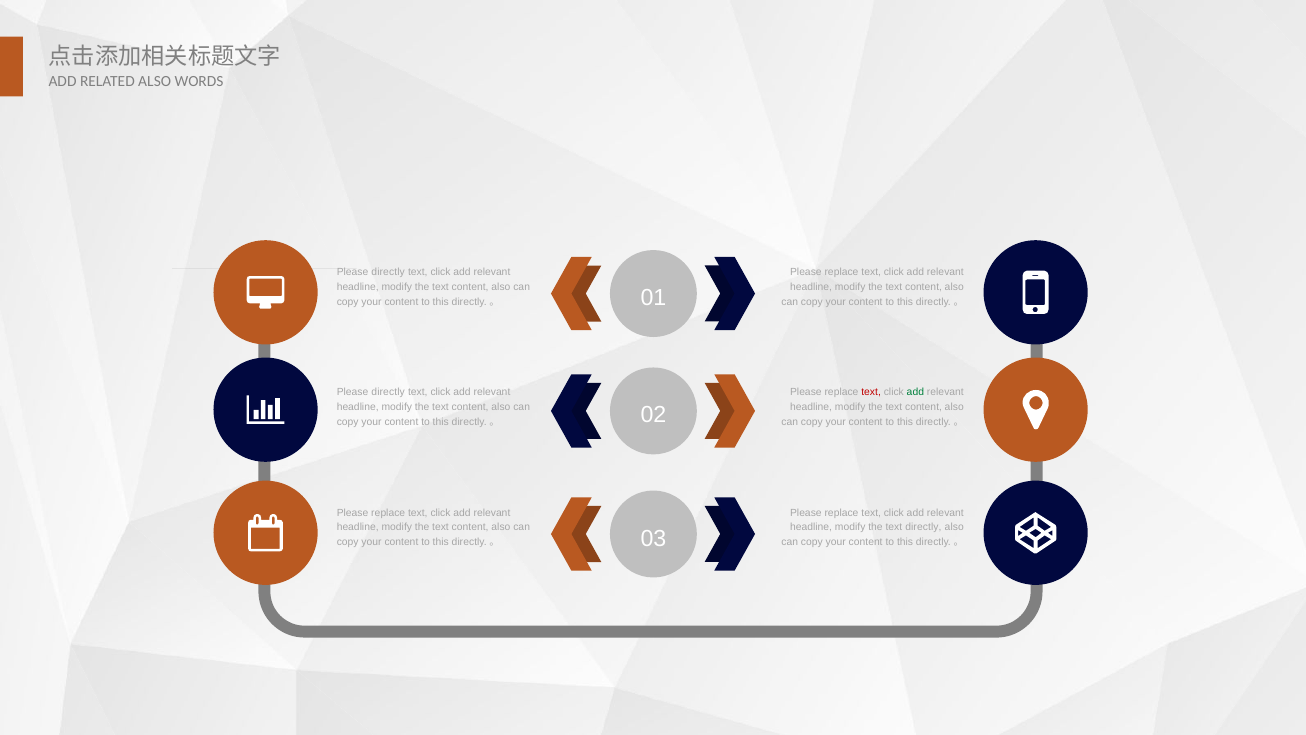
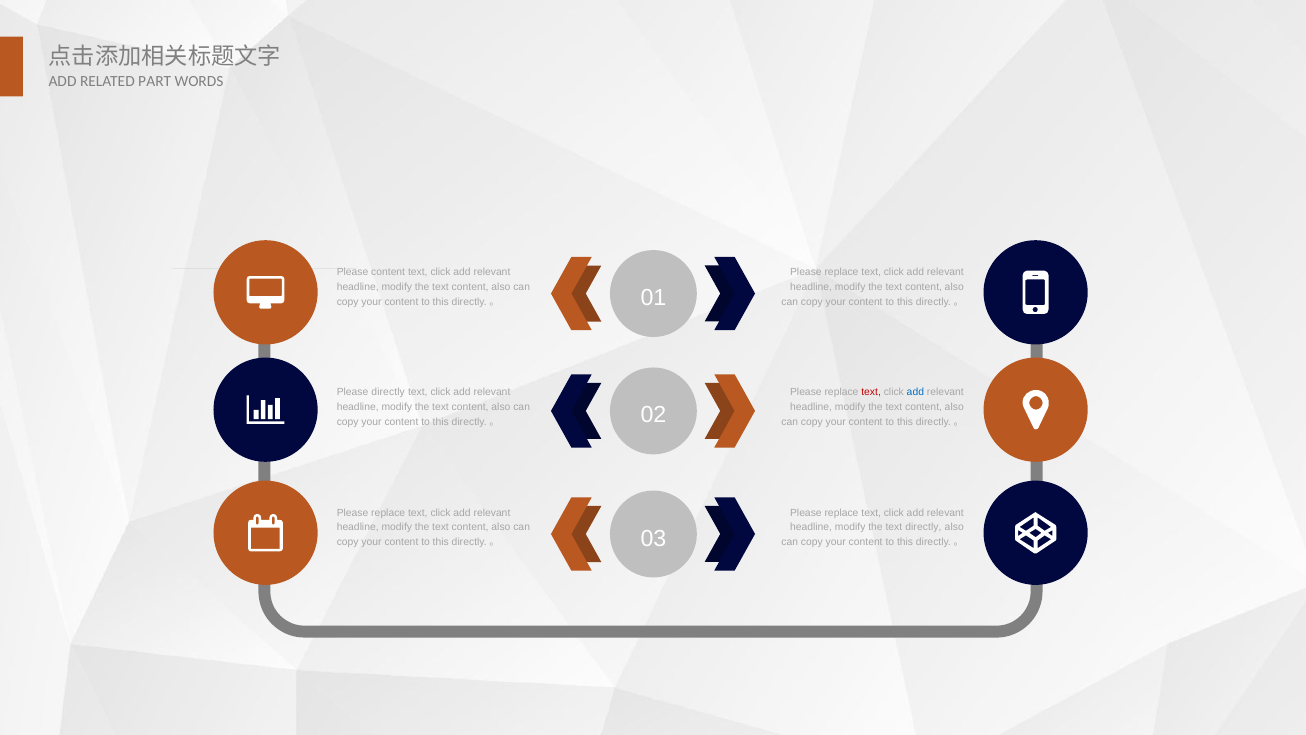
RELATED ALSO: ALSO -> PART
directly at (388, 272): directly -> content
add at (915, 392) colour: green -> blue
